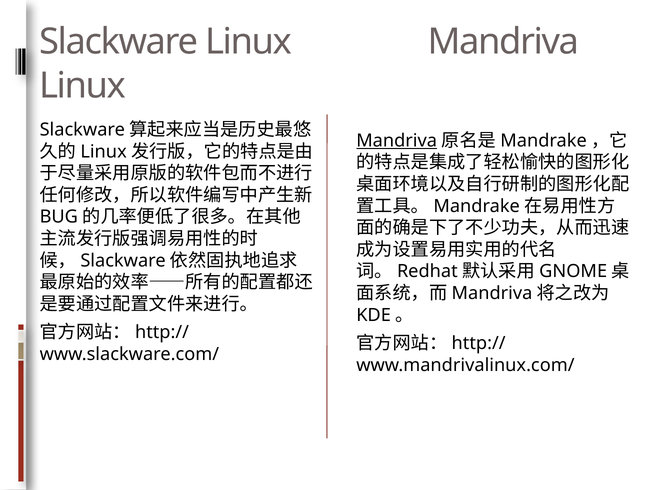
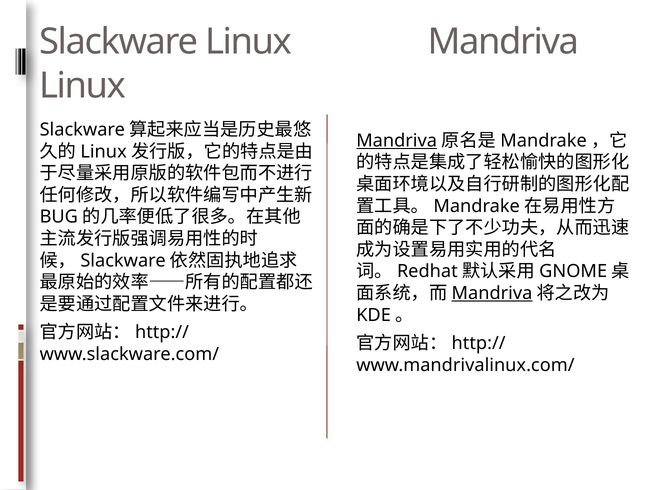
Mandriva at (492, 294) underline: none -> present
